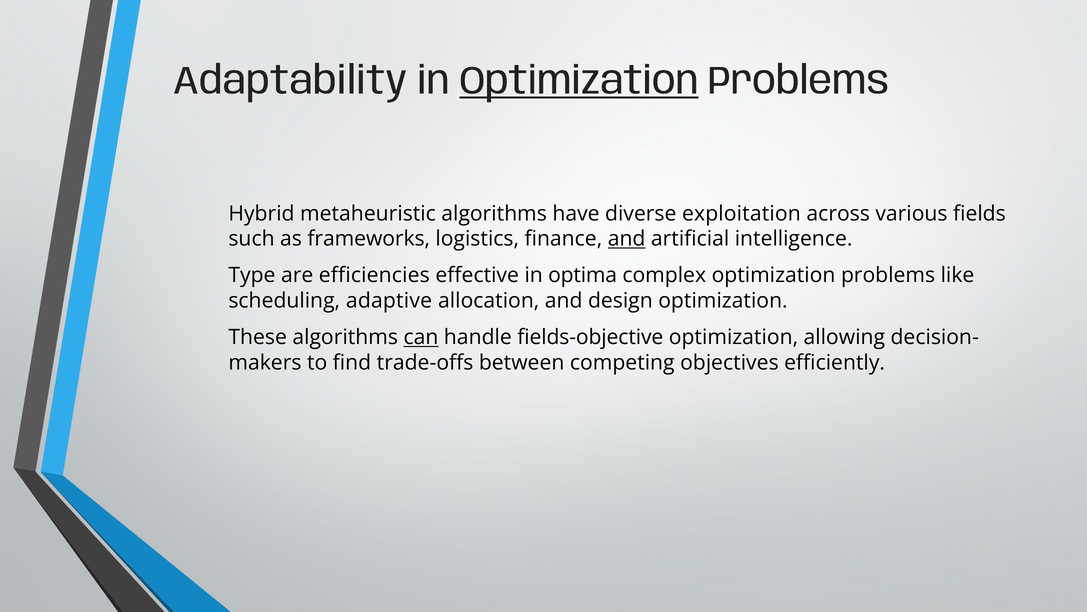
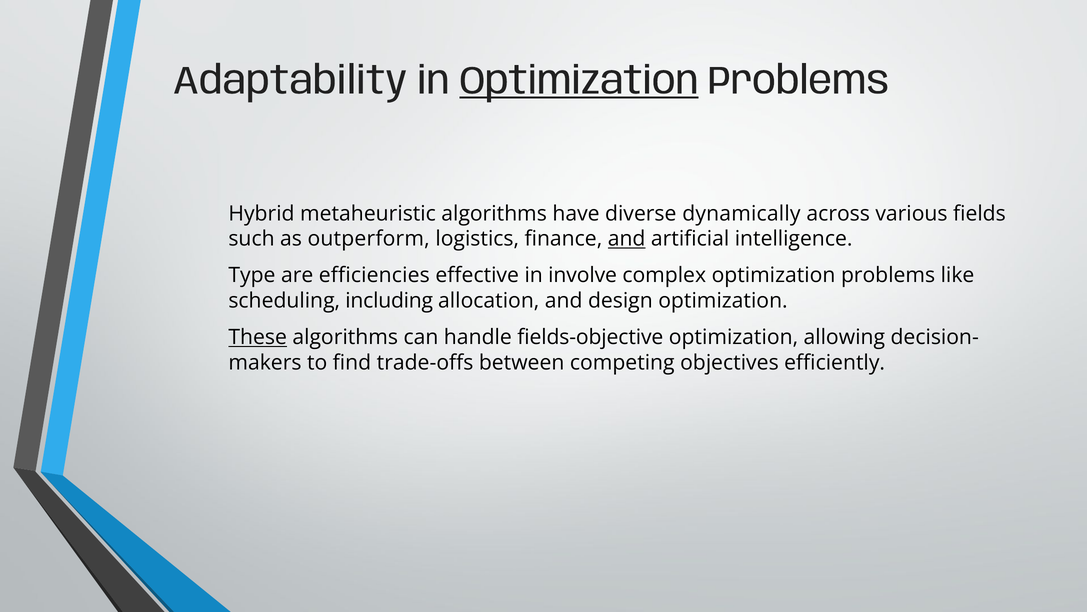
exploitation: exploitation -> dynamically
frameworks: frameworks -> outperform
optima: optima -> involve
adaptive: adaptive -> including
These underline: none -> present
can underline: present -> none
